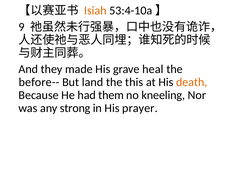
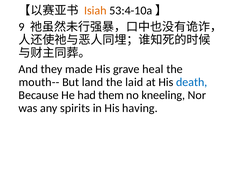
before--: before-- -> mouth--
this: this -> laid
death colour: orange -> blue
strong: strong -> spirits
prayer: prayer -> having
